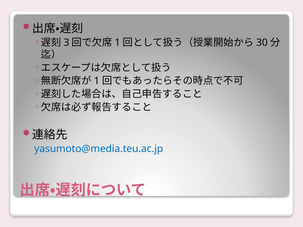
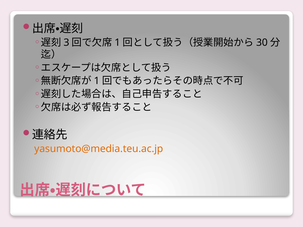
yasumoto@media.teu.ac.jp colour: blue -> orange
